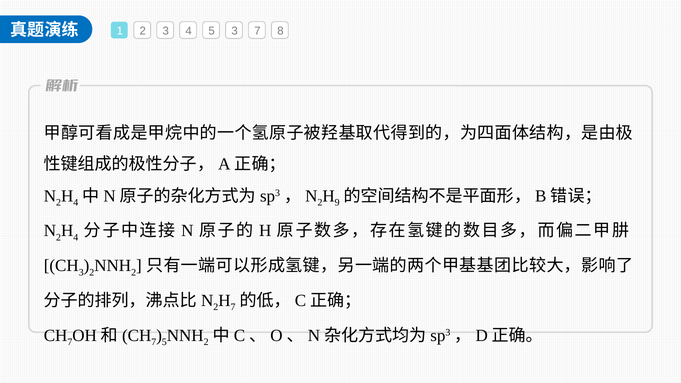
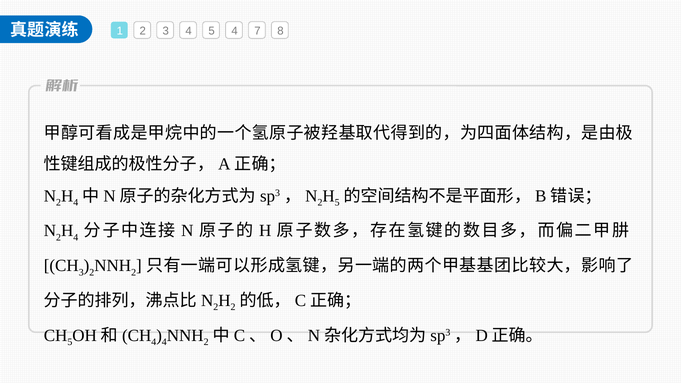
5 3: 3 -> 4
9 at (337, 203): 9 -> 5
7 at (233, 307): 7 -> 2
7 at (70, 342): 7 -> 5
7 at (154, 342): 7 -> 4
5 at (164, 342): 5 -> 4
